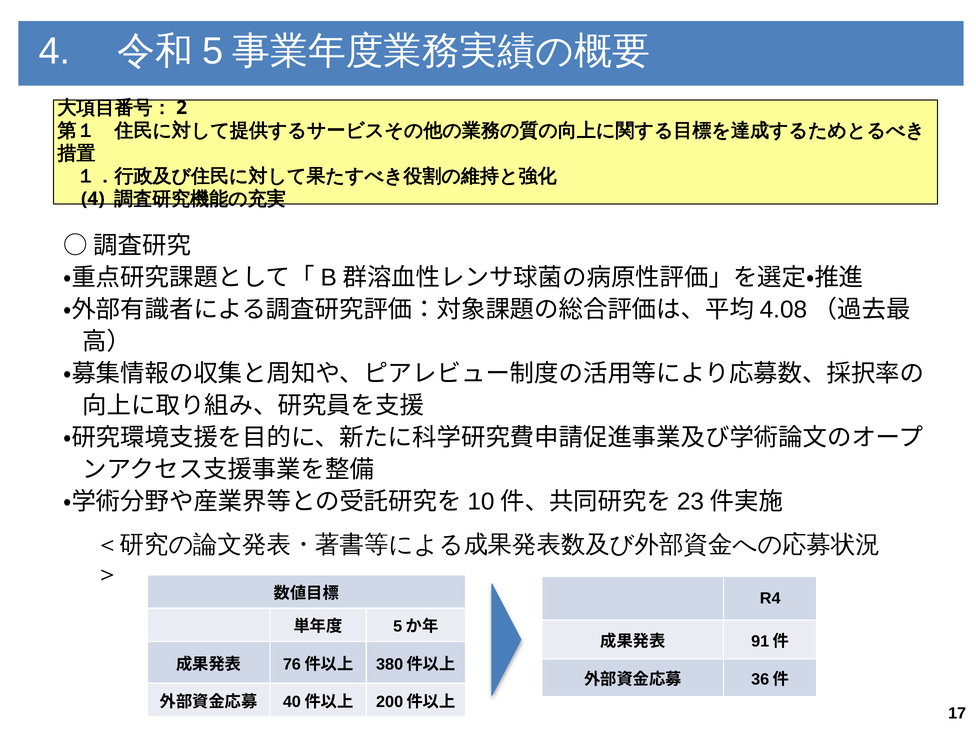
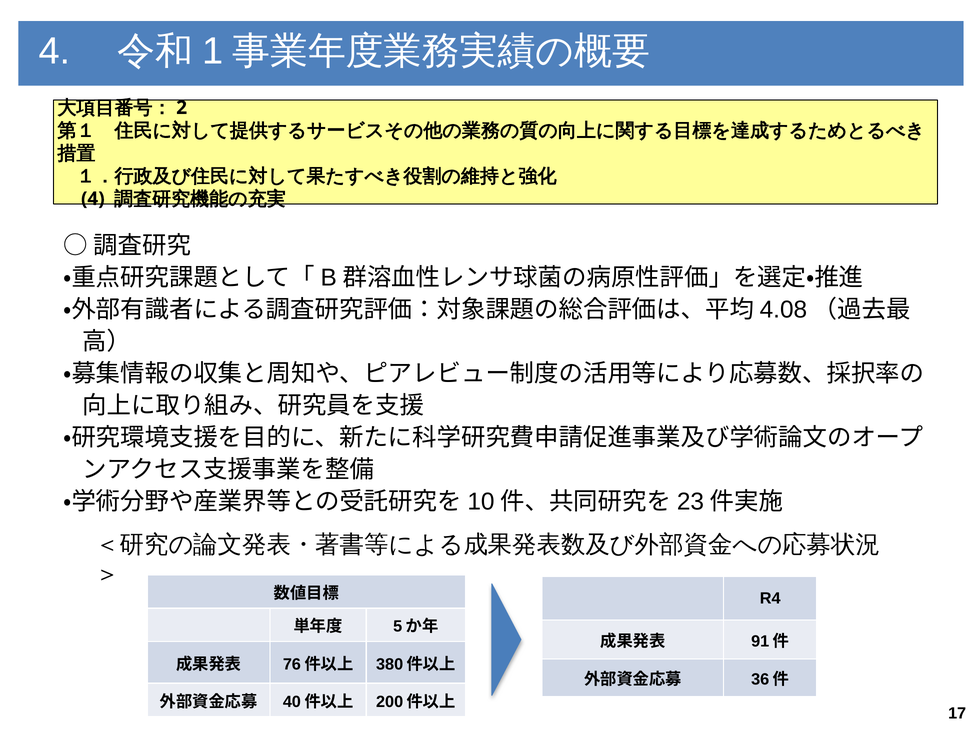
5: 5 -> 1
